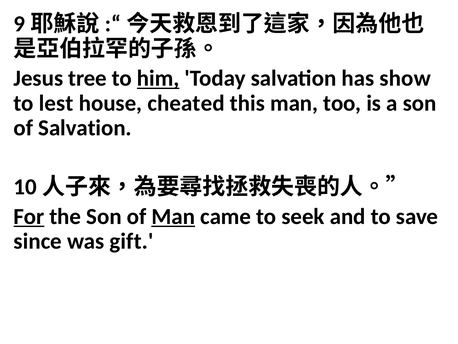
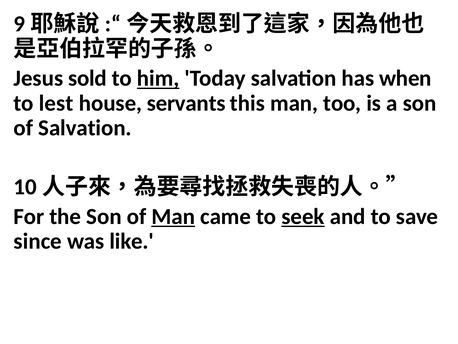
tree: tree -> sold
show: show -> when
cheated: cheated -> servants
For underline: present -> none
seek underline: none -> present
gift: gift -> like
